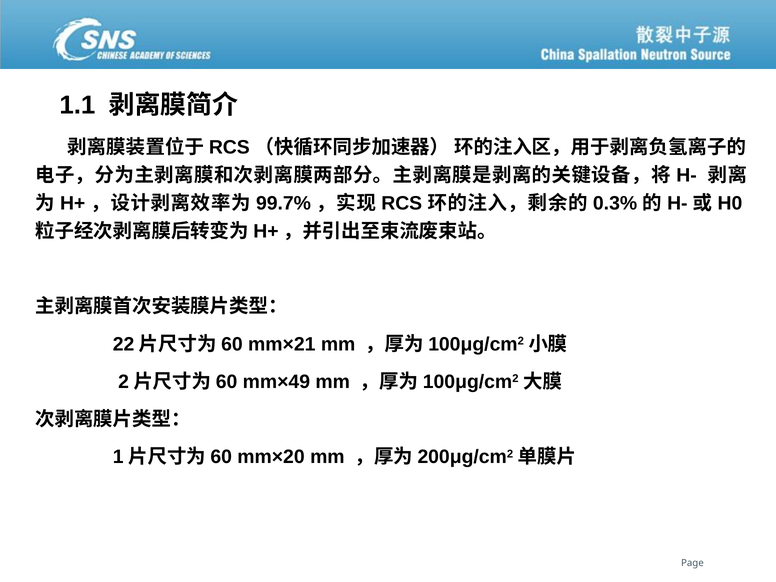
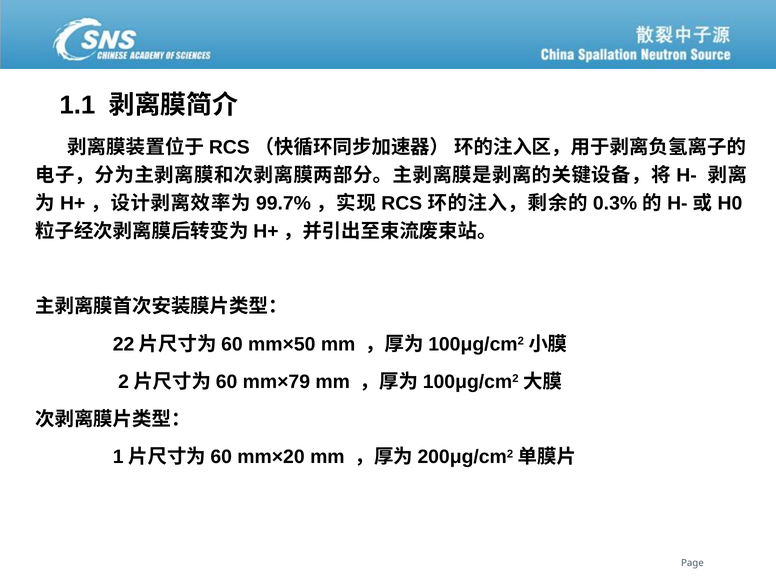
mm×21: mm×21 -> mm×50
mm×49: mm×49 -> mm×79
